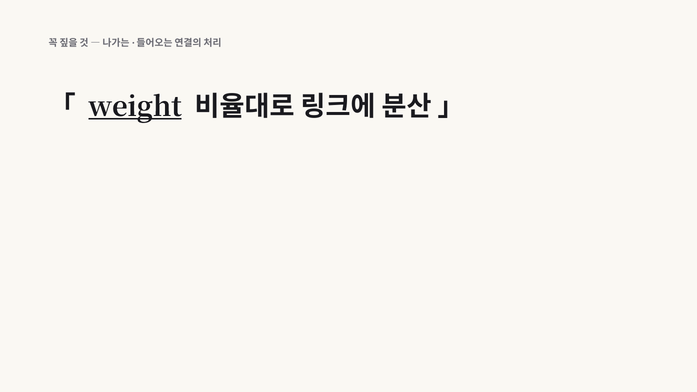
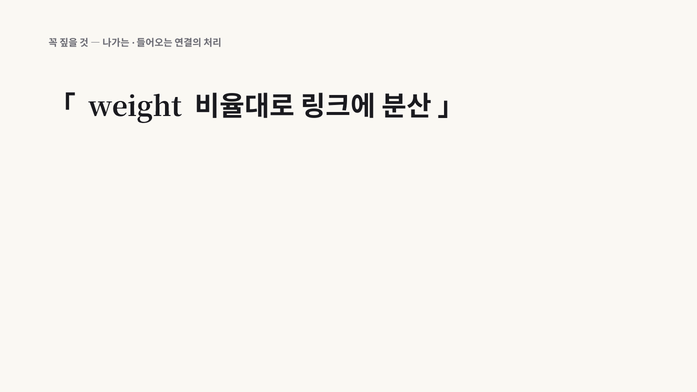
weight underline: present -> none
